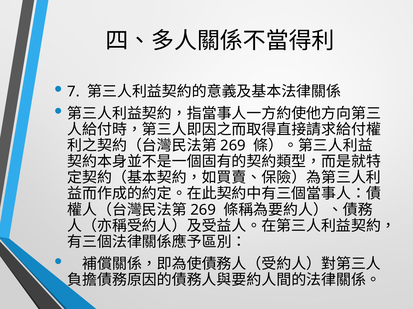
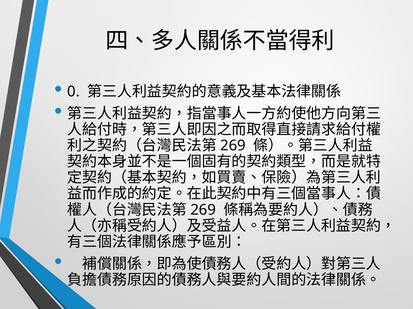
7: 7 -> 0
